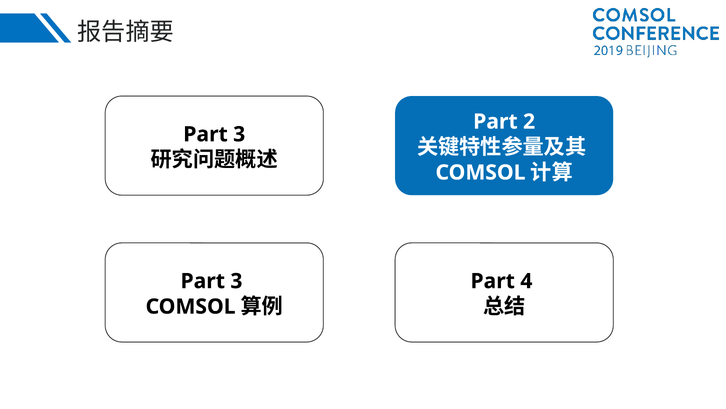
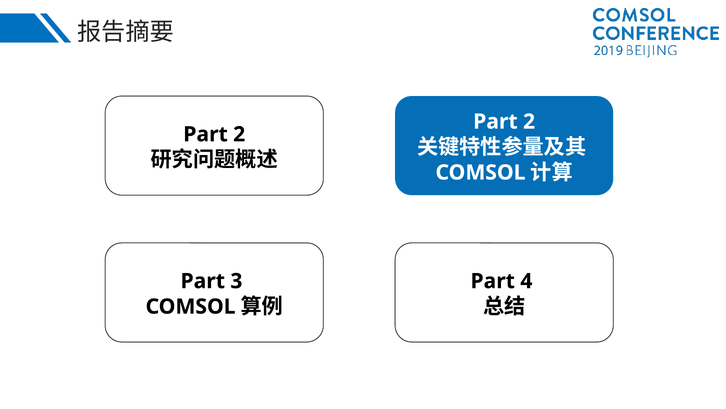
3 at (239, 134): 3 -> 2
